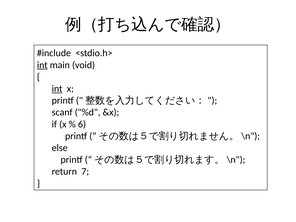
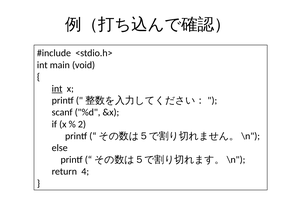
int at (42, 65) underline: present -> none
6: 6 -> 2
7: 7 -> 4
